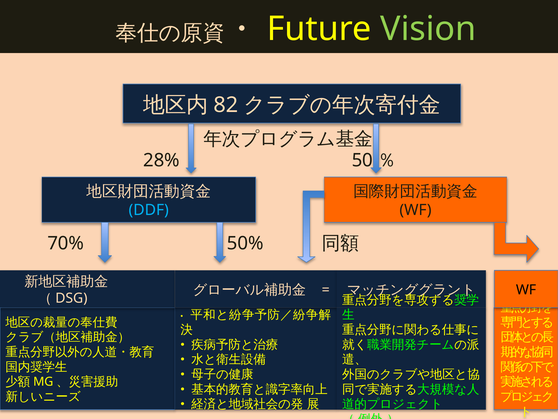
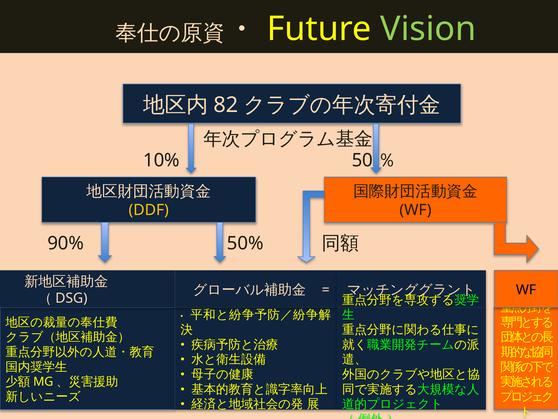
28%: 28% -> 10%
DDF colour: light blue -> yellow
70%: 70% -> 90%
